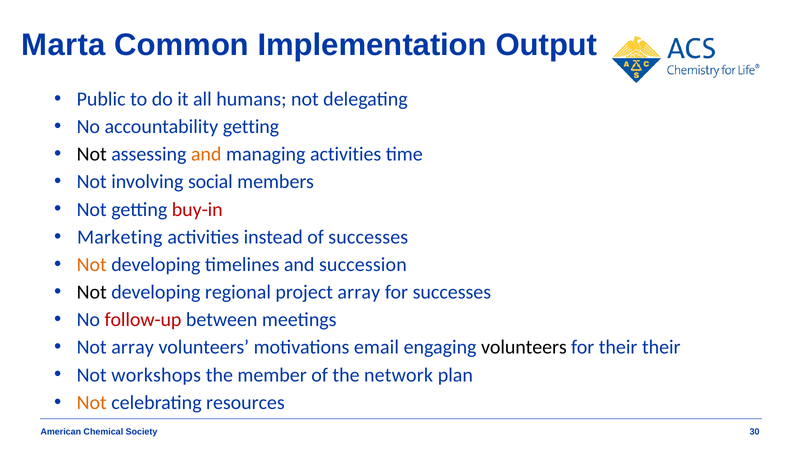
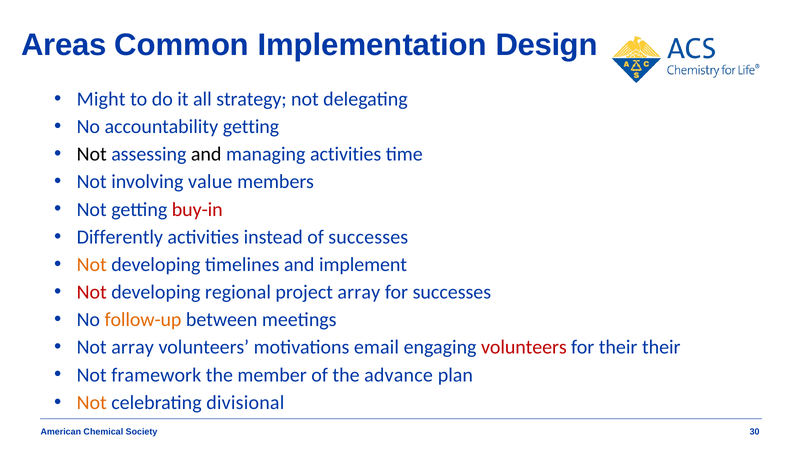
Marta: Marta -> Areas
Output: Output -> Design
Public: Public -> Might
humans: humans -> strategy
and at (206, 154) colour: orange -> black
social: social -> value
Marketing: Marketing -> Differently
succession: succession -> implement
Not at (92, 292) colour: black -> red
follow-up colour: red -> orange
volunteers at (524, 347) colour: black -> red
workshops: workshops -> framework
network: network -> advance
resources: resources -> divisional
